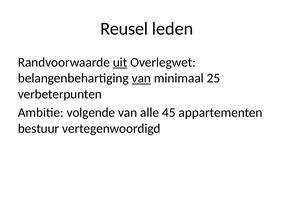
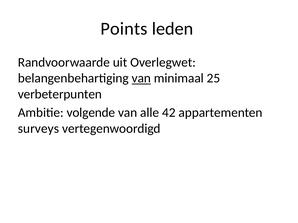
Reusel: Reusel -> Points
uit underline: present -> none
45: 45 -> 42
bestuur: bestuur -> surveys
